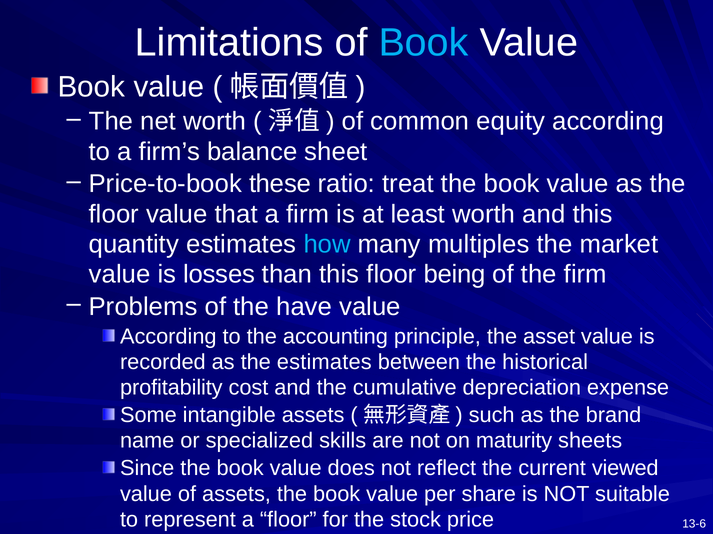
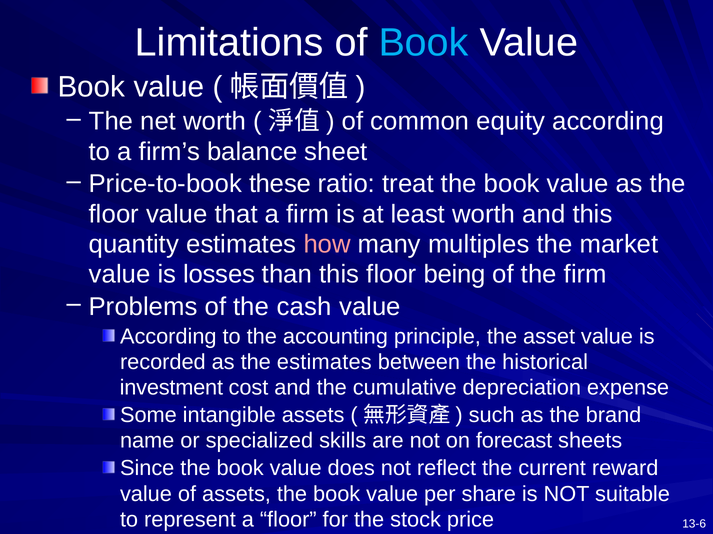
how colour: light blue -> pink
have: have -> cash
profitability: profitability -> investment
maturity: maturity -> forecast
viewed: viewed -> reward
